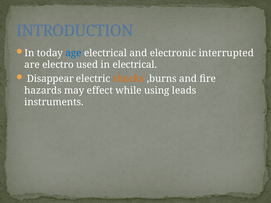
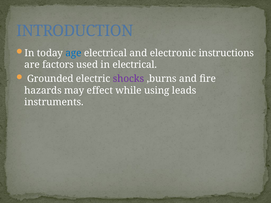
interrupted: interrupted -> instructions
electro: electro -> factors
Disappear: Disappear -> Grounded
shocks colour: orange -> purple
